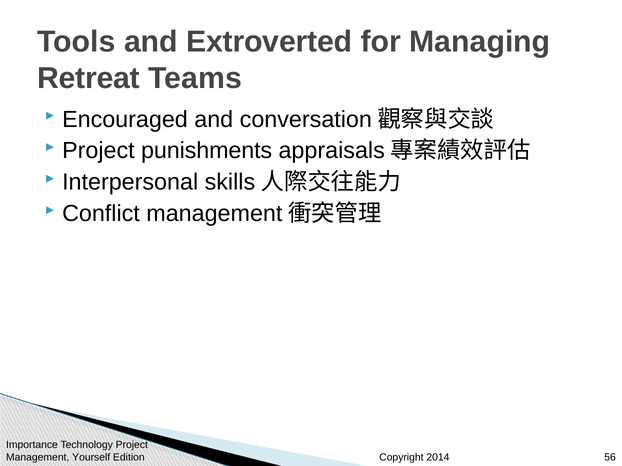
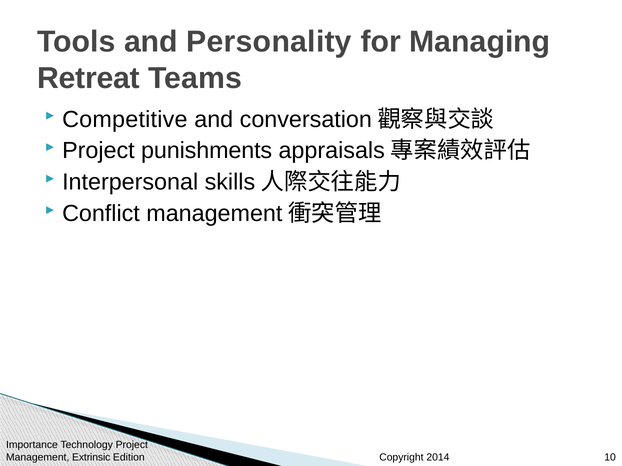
Extroverted: Extroverted -> Personality
Encouraged: Encouraged -> Competitive
Yourself: Yourself -> Extrinsic
56: 56 -> 10
